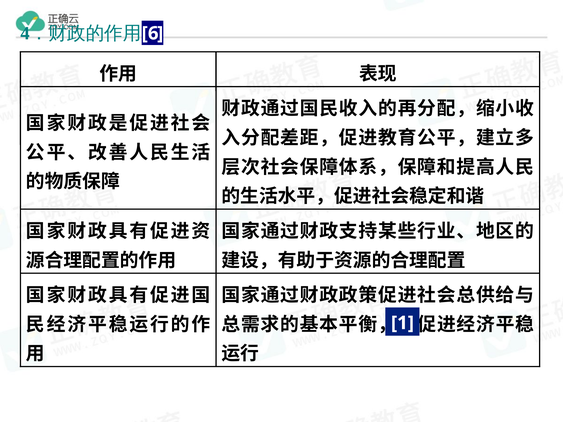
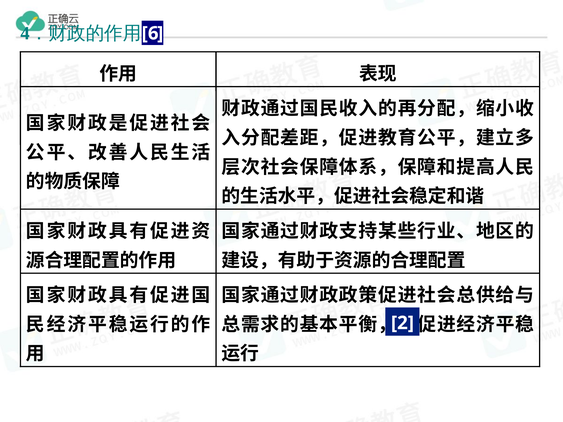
1: 1 -> 2
